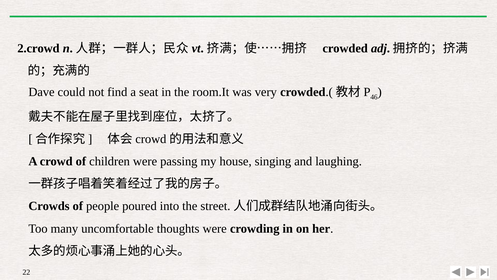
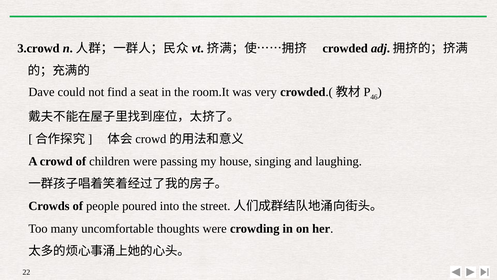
2.crowd: 2.crowd -> 3.crowd
